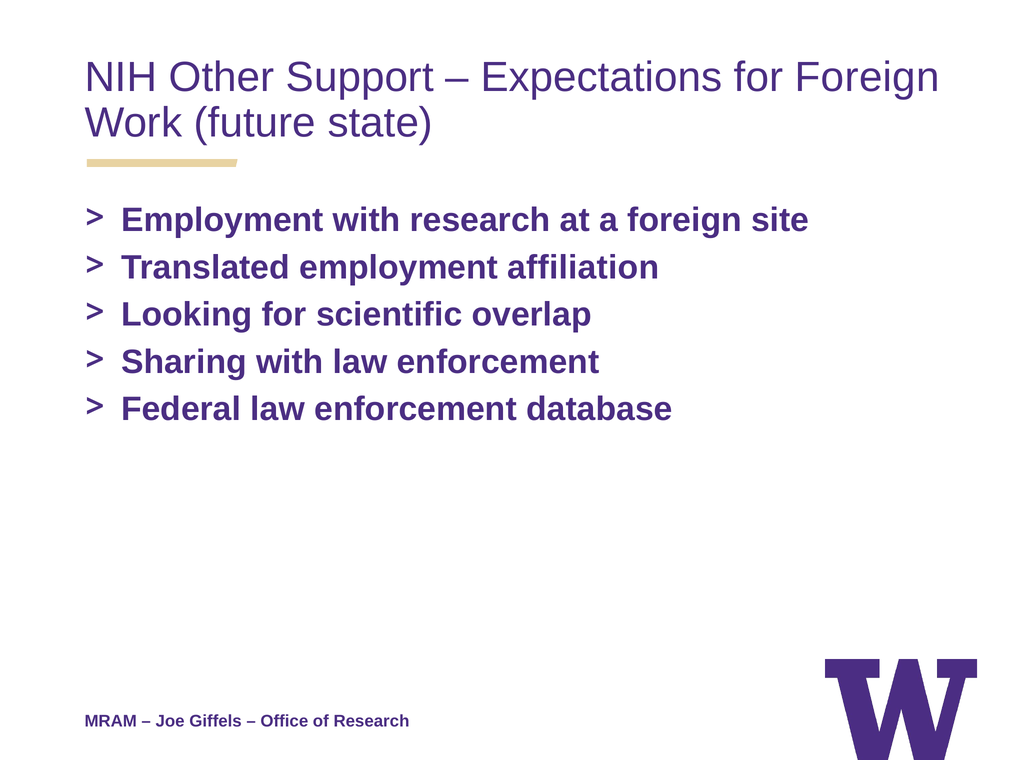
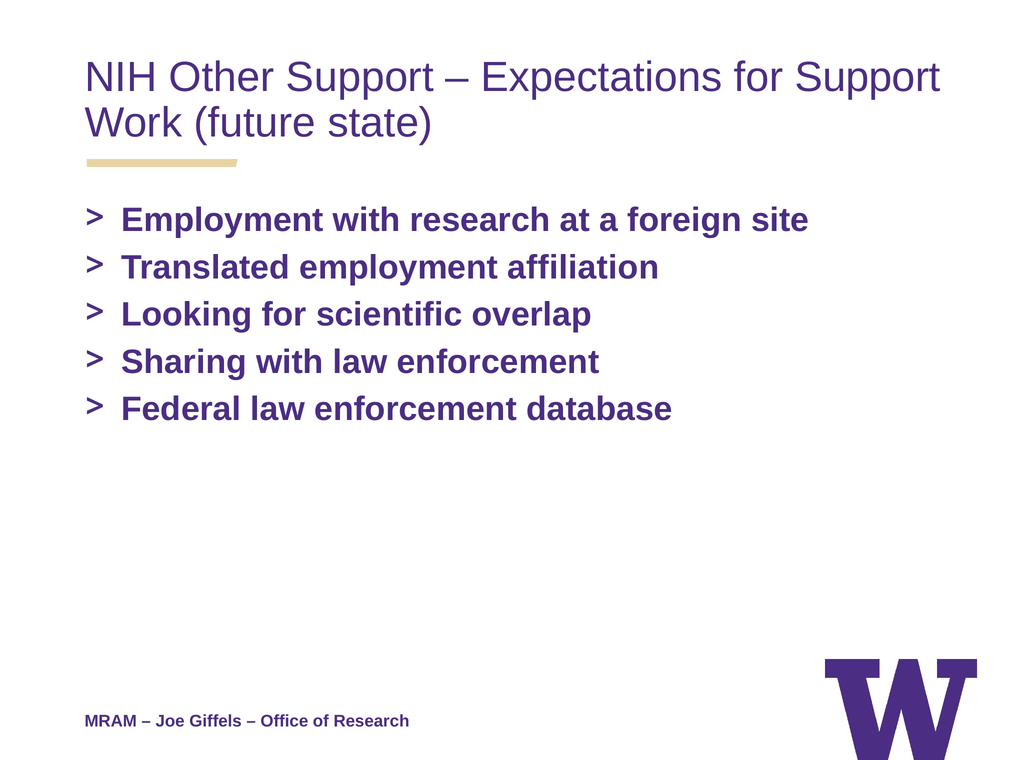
for Foreign: Foreign -> Support
